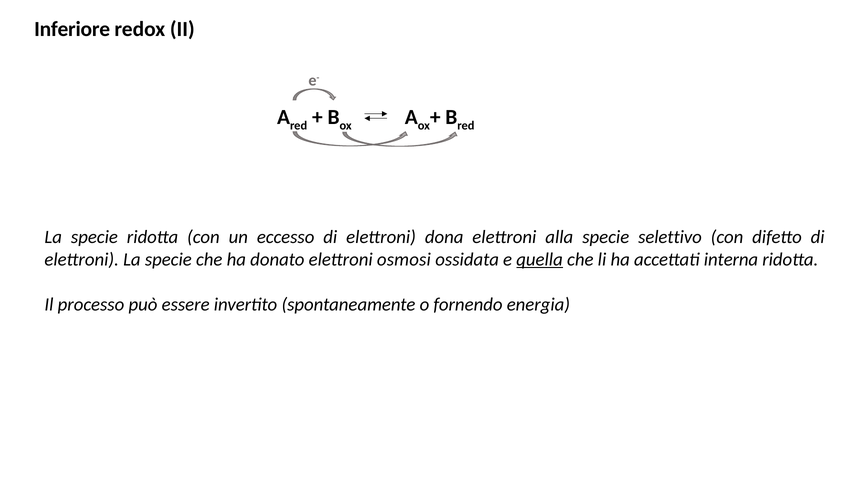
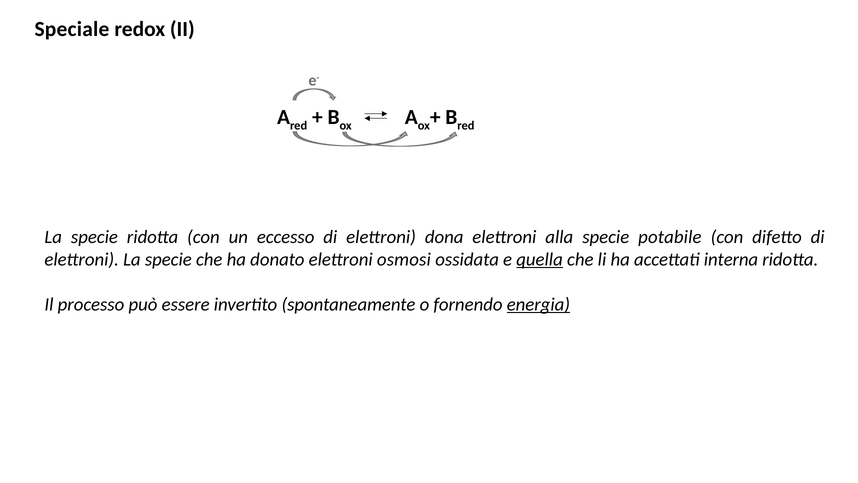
Inferiore: Inferiore -> Speciale
selettivo: selettivo -> potabile
energia underline: none -> present
